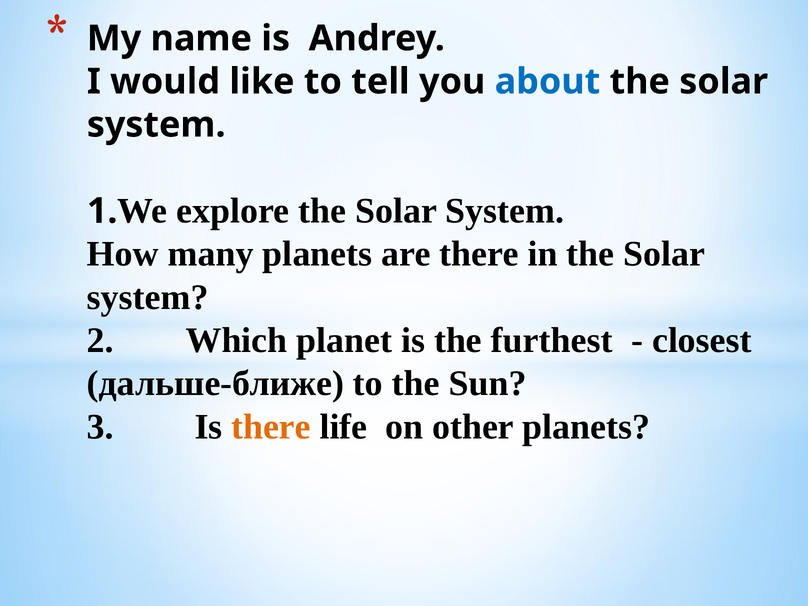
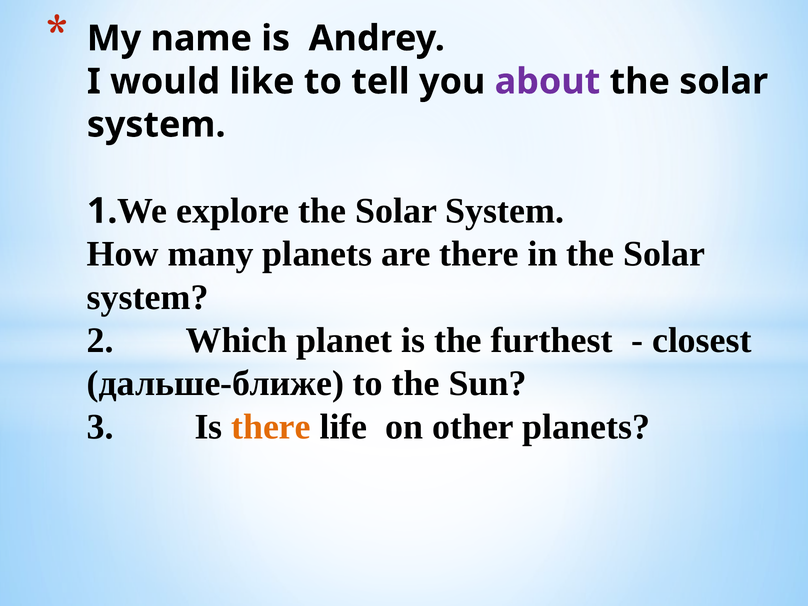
about colour: blue -> purple
